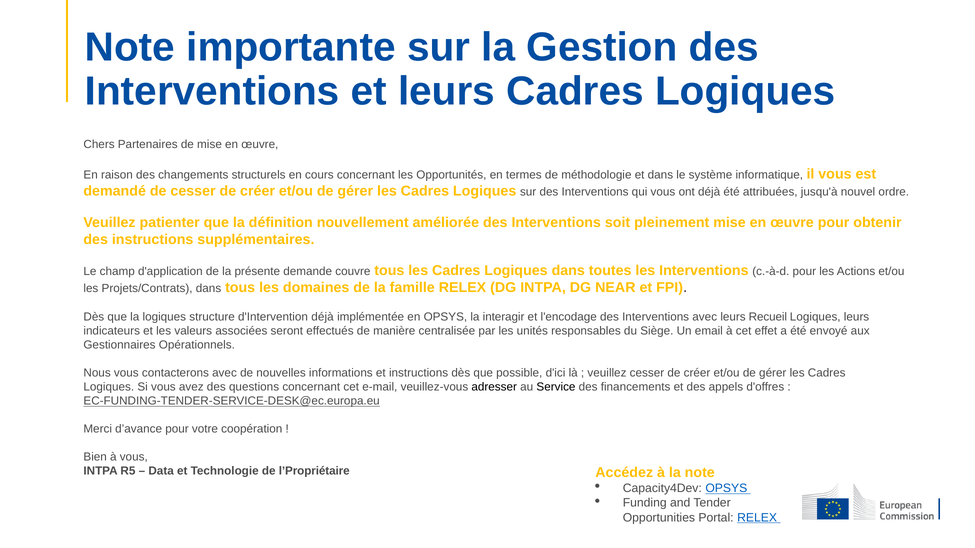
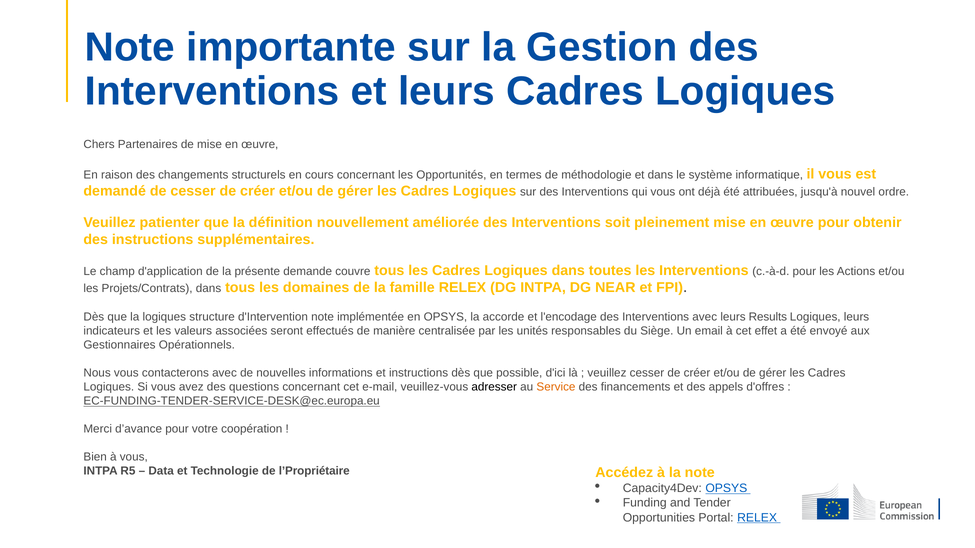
d'Intervention déjà: déjà -> note
interagir: interagir -> accorde
Recueil: Recueil -> Results
Service colour: black -> orange
